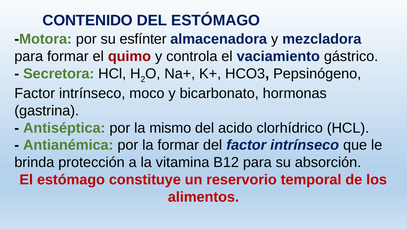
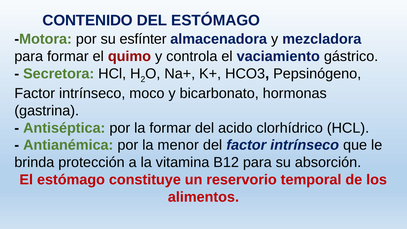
la mismo: mismo -> formar
la formar: formar -> menor
